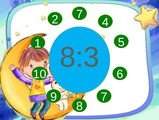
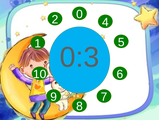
2 7: 7 -> 0
8:3: 8:3 -> 0:3
